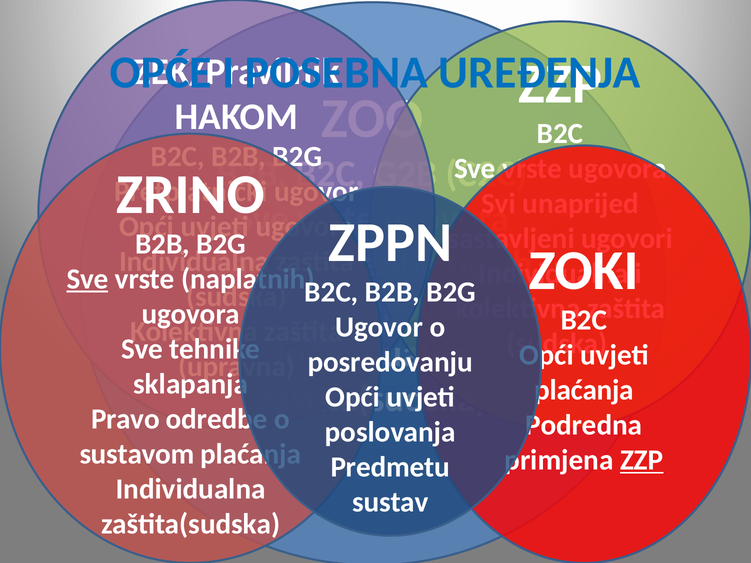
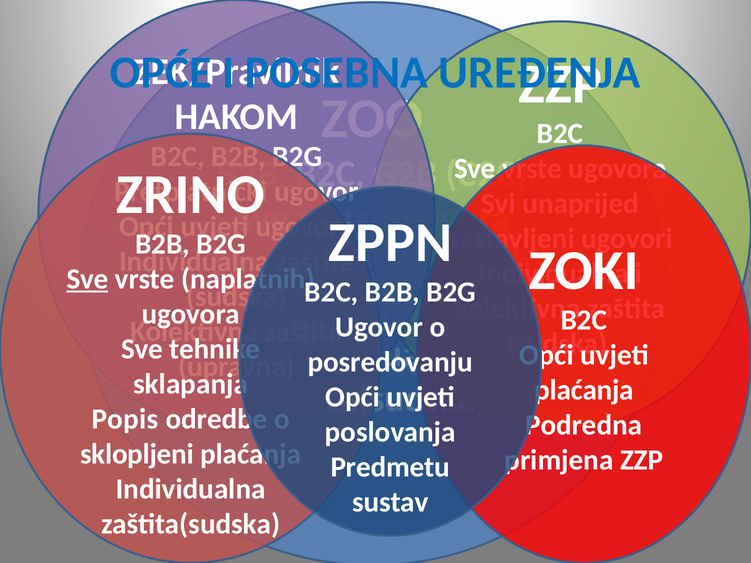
Pravo: Pravo -> Popis
sustavom: sustavom -> sklopljeni
ZZP at (642, 460) underline: present -> none
